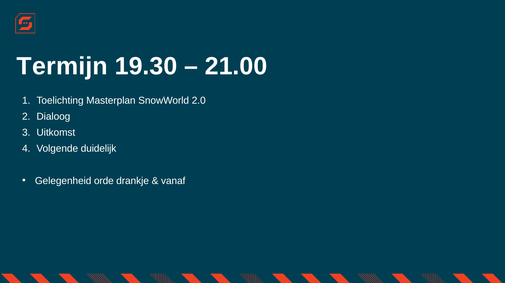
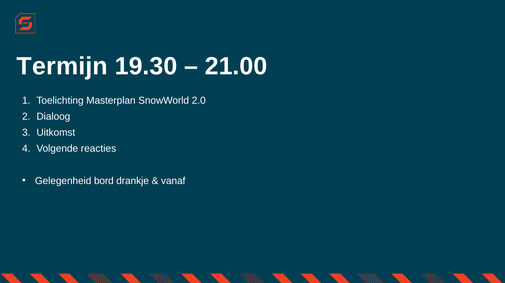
duidelijk: duidelijk -> reacties
orde: orde -> bord
